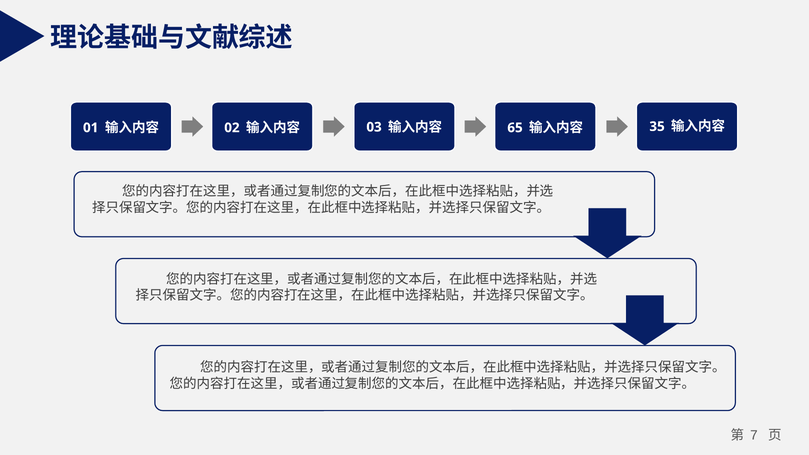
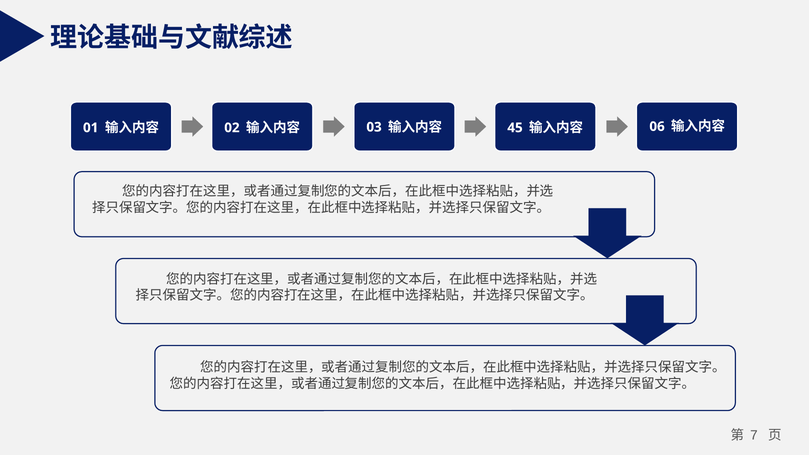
65: 65 -> 45
35: 35 -> 06
